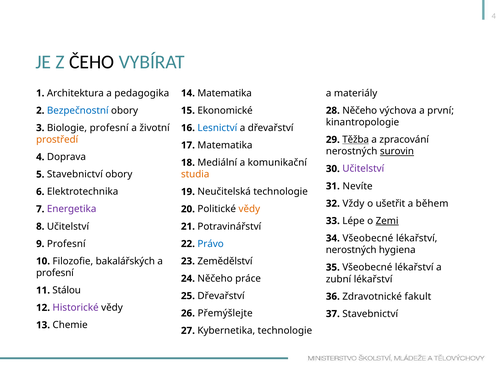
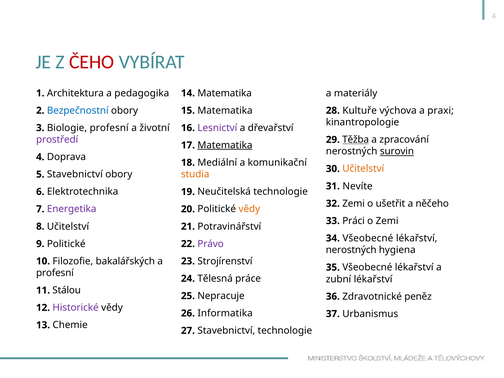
ČEHO colour: black -> red
15 Ekonomické: Ekonomické -> Matematika
28 Něčeho: Něčeho -> Kultuře
první: první -> praxi
Lesnictví colour: blue -> purple
prostředí colour: orange -> purple
Matematika at (225, 145) underline: none -> present
Učitelství at (363, 169) colour: purple -> orange
32 Vždy: Vždy -> Zemi
během: během -> něčeho
Lépe: Lépe -> Práci
Zemi at (387, 221) underline: present -> none
9 Profesní: Profesní -> Politické
Právo colour: blue -> purple
Zemědělství: Zemědělství -> Strojírenství
24 Něčeho: Něčeho -> Tělesná
25 Dřevařství: Dřevařství -> Nepracuje
fakult: fakult -> peněz
Přemýšlejte: Přemýšlejte -> Informatika
37 Stavebnictví: Stavebnictví -> Urbanismus
27 Kybernetika: Kybernetika -> Stavebnictví
